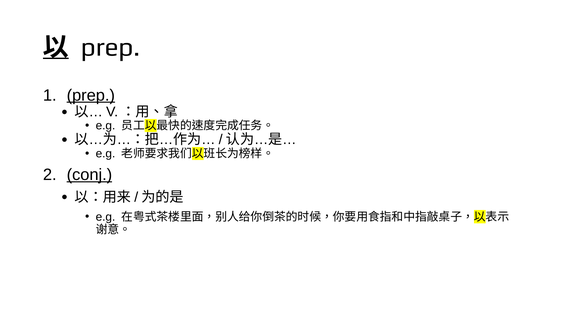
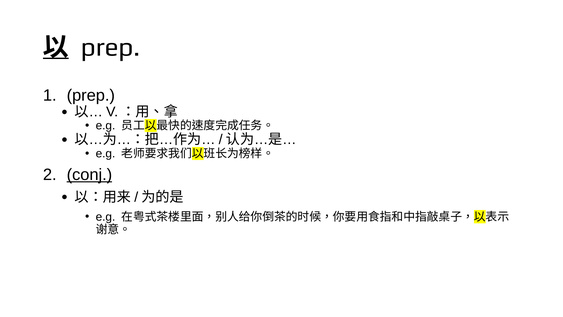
prep at (91, 95) underline: present -> none
